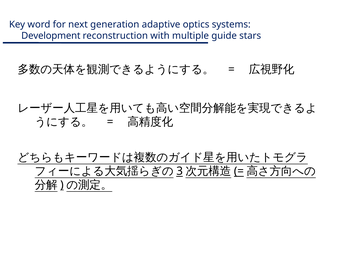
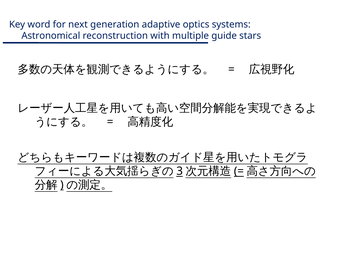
Development: Development -> Astronomical
